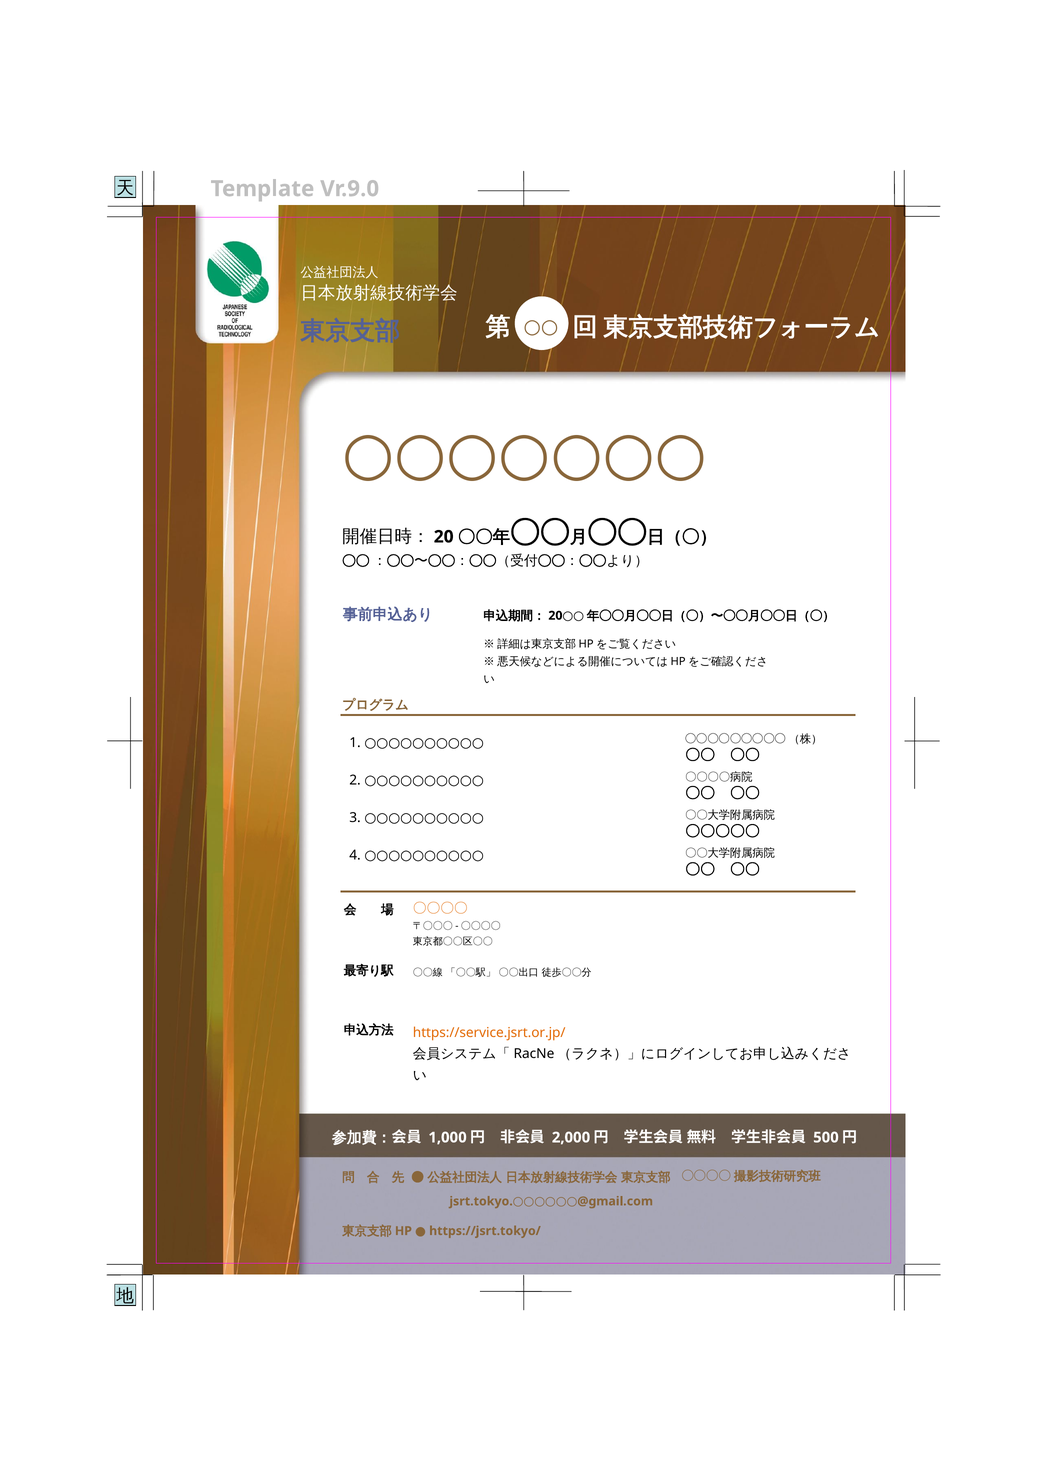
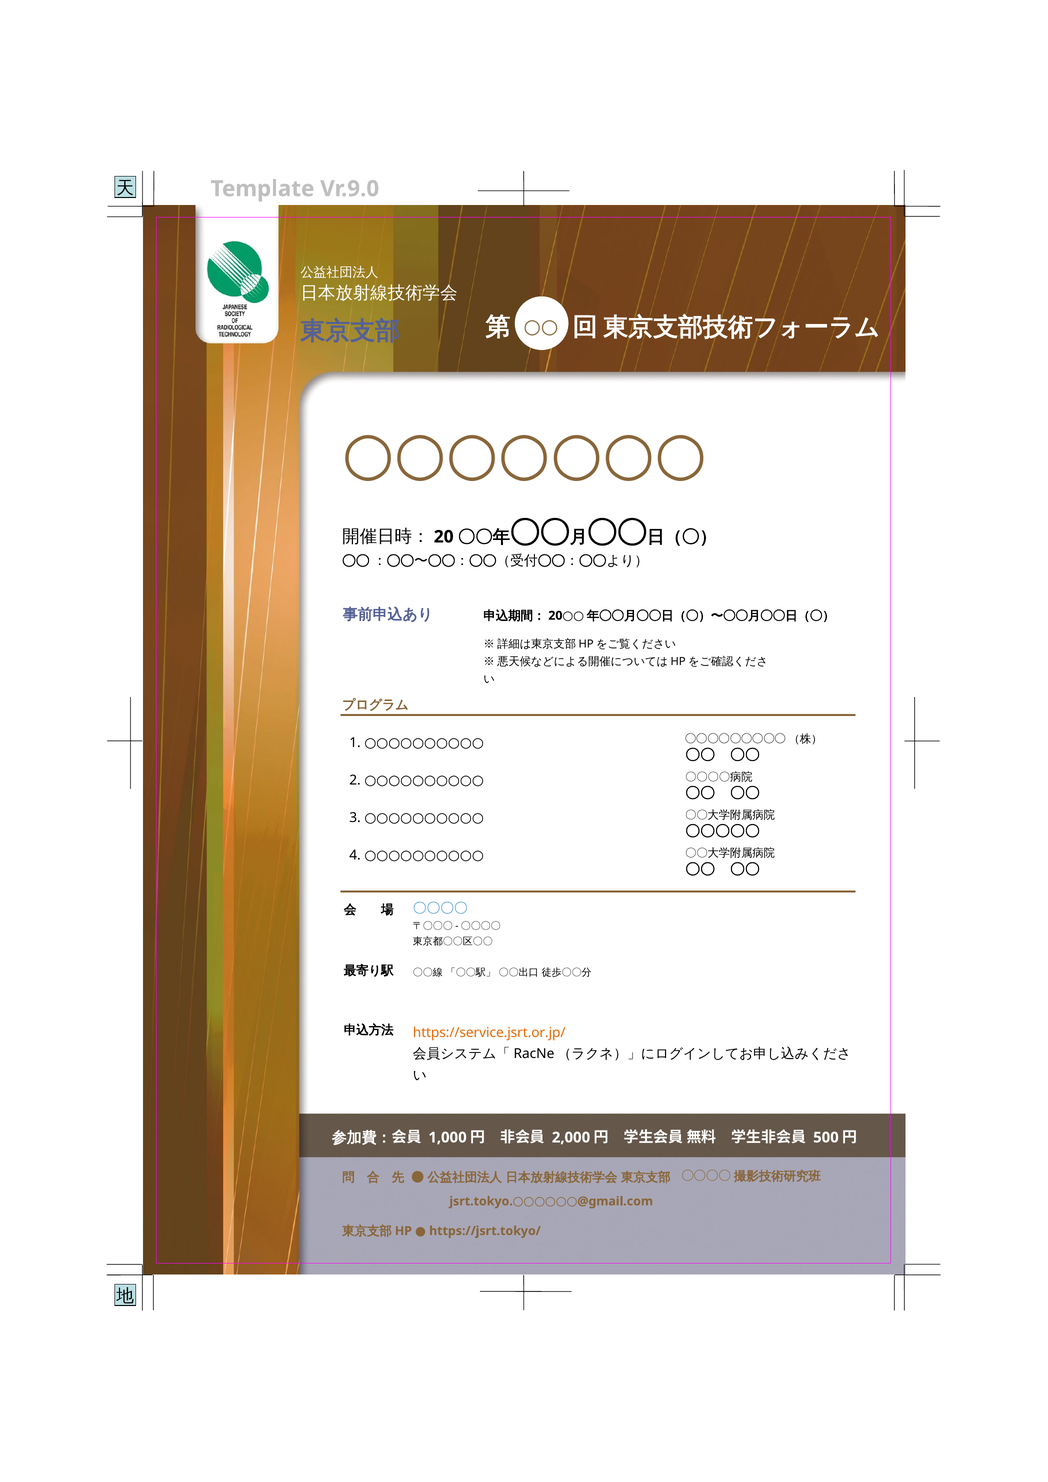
〇〇〇〇 at (440, 908) colour: orange -> blue
